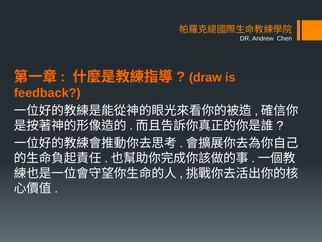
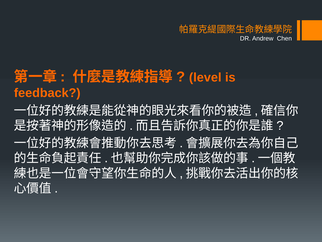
draw: draw -> level
